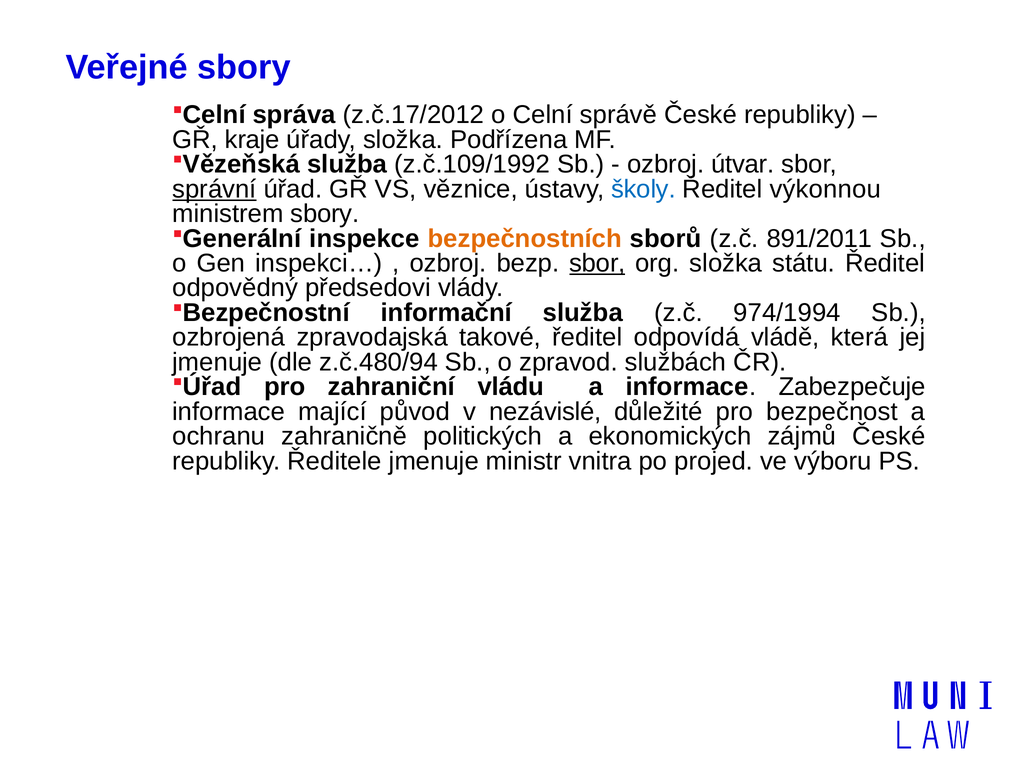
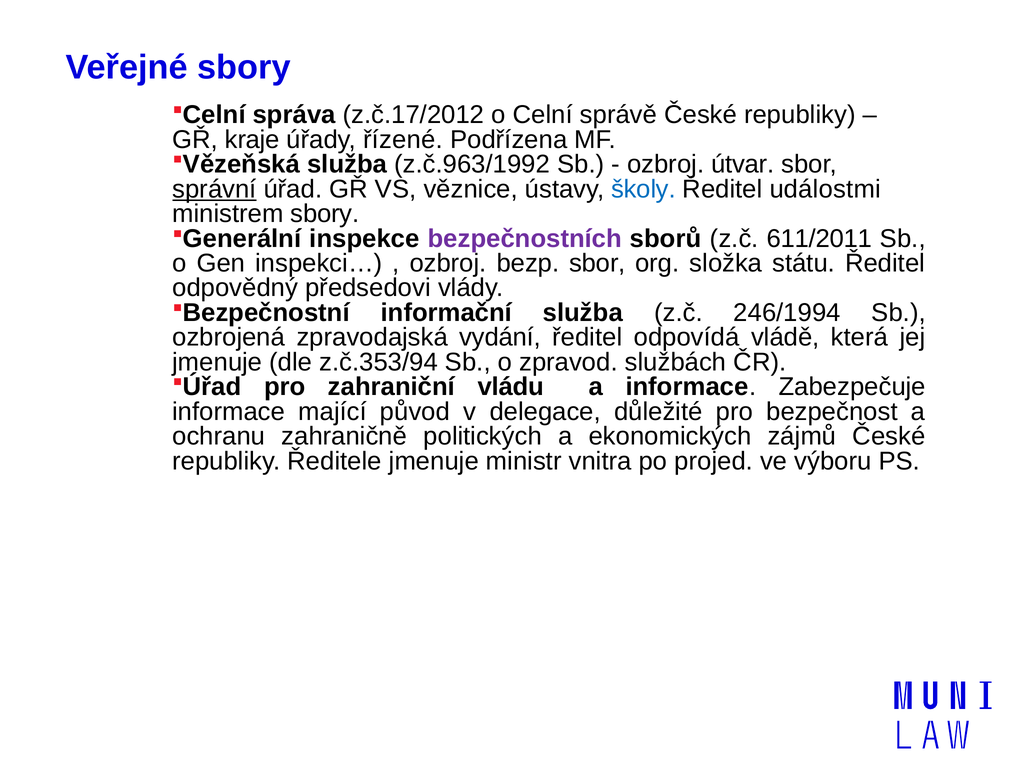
úřady složka: složka -> řízené
z.č.109/1992: z.č.109/1992 -> z.č.963/1992
výkonnou: výkonnou -> událostmi
bezpečnostních colour: orange -> purple
891/2011: 891/2011 -> 611/2011
sbor at (597, 263) underline: present -> none
974/1994: 974/1994 -> 246/1994
takové: takové -> vydání
z.č.480/94: z.č.480/94 -> z.č.353/94
nezávislé: nezávislé -> delegace
